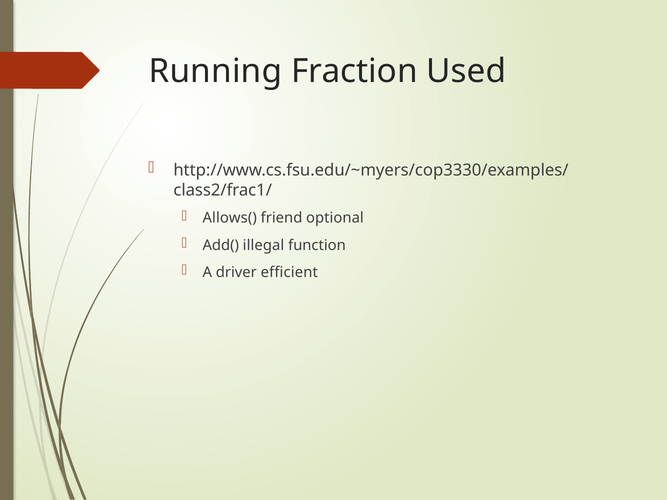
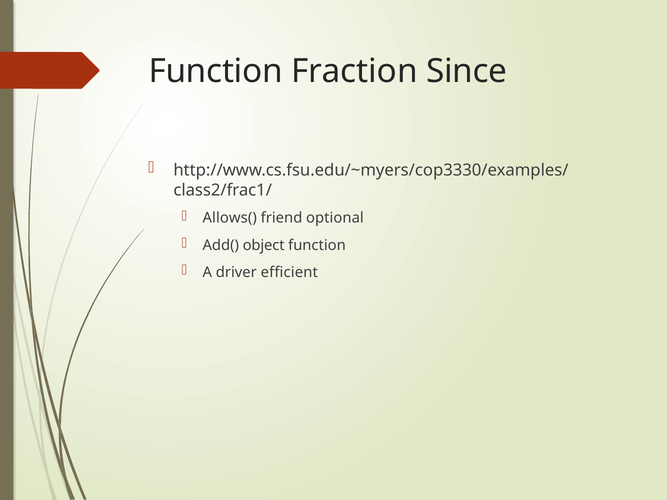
Running at (215, 71): Running -> Function
Used: Used -> Since
illegal: illegal -> object
